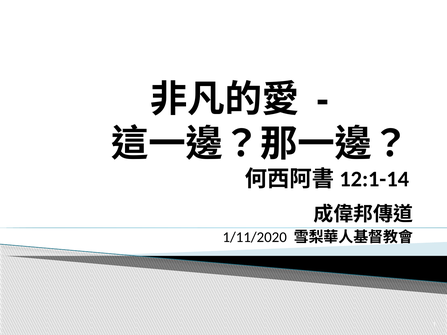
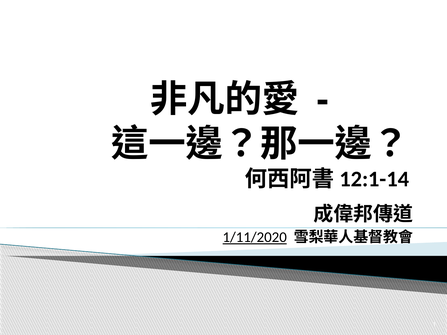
1/11/2020 underline: none -> present
